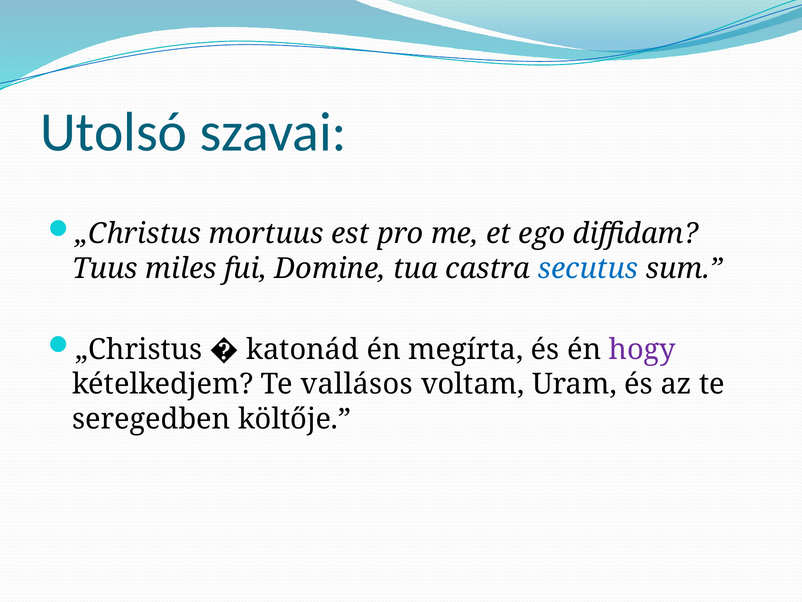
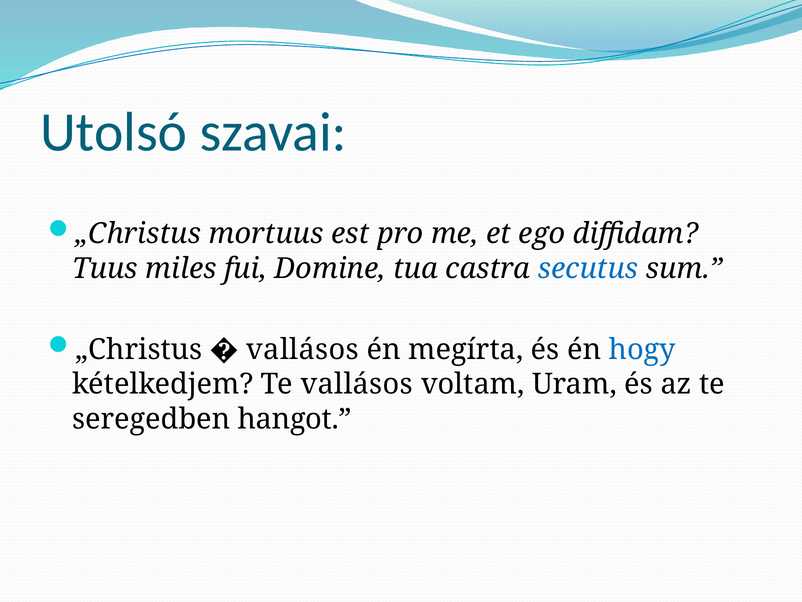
katonád at (303, 349): katonád -> vallásos
hogy colour: purple -> blue
költője: költője -> hangot
